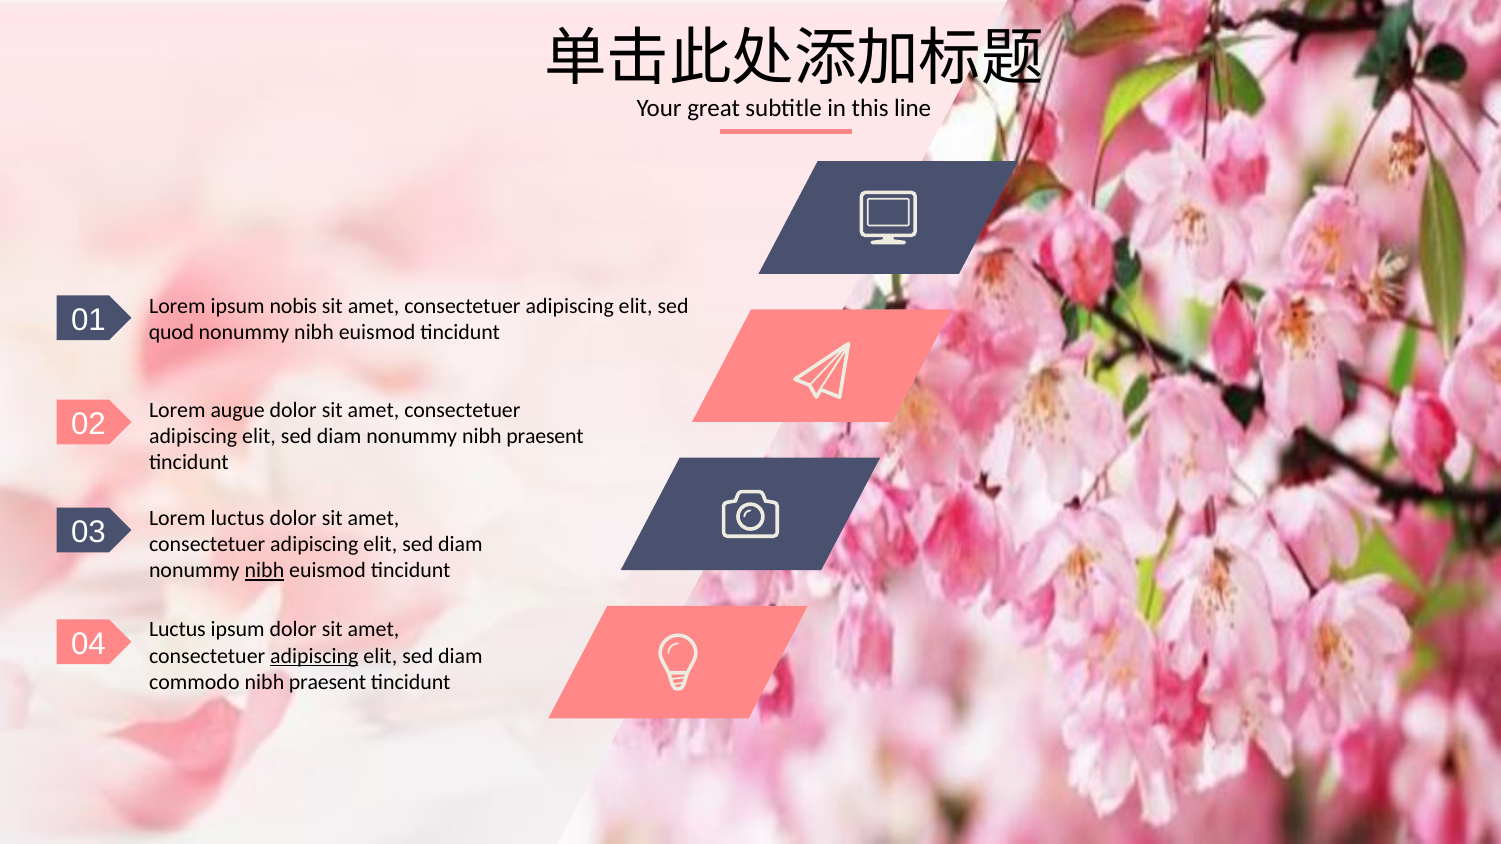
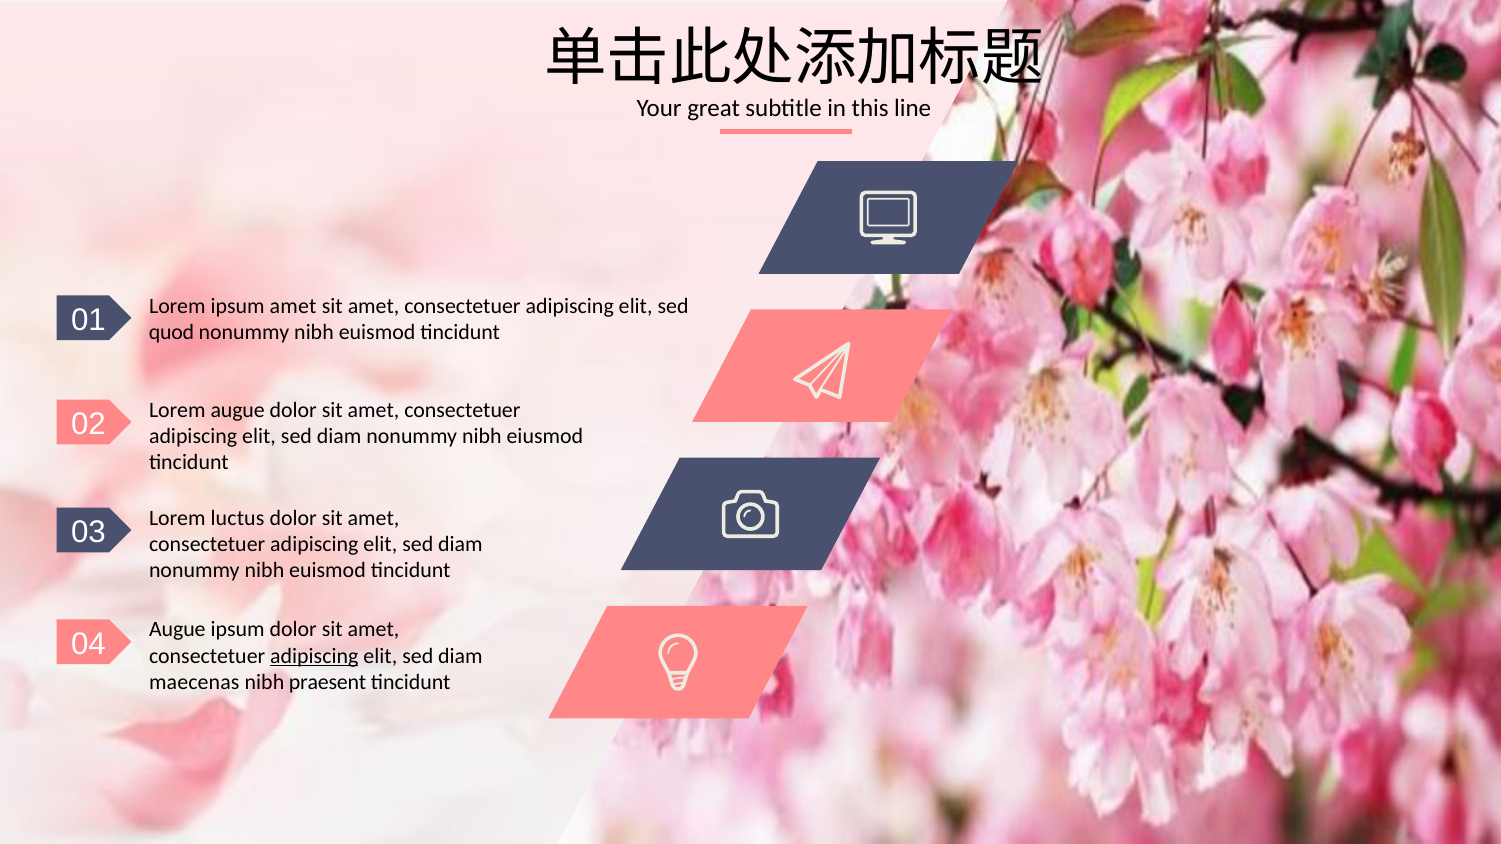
ipsum nobis: nobis -> amet
nonummy nibh praesent: praesent -> eiusmod
nibh at (264, 571) underline: present -> none
04 Luctus: Luctus -> Augue
commodo: commodo -> maecenas
